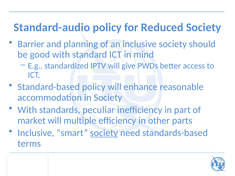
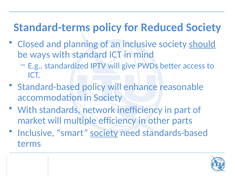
Standard-audio: Standard-audio -> Standard-terms
Barrier: Barrier -> Closed
should underline: none -> present
good: good -> ways
peculiar: peculiar -> network
